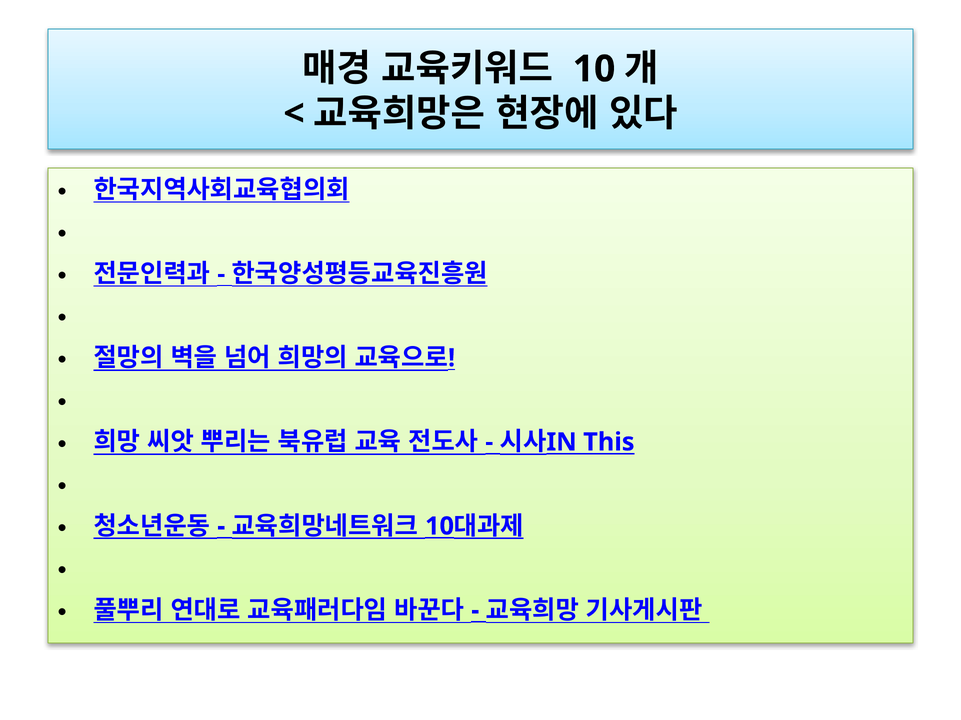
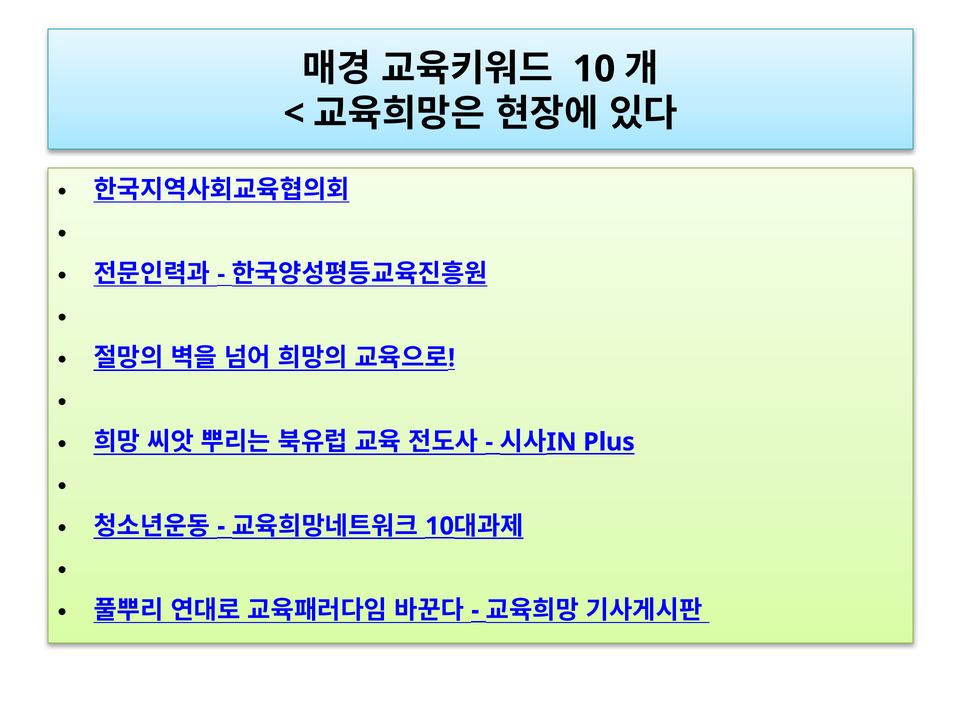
This: This -> Plus
